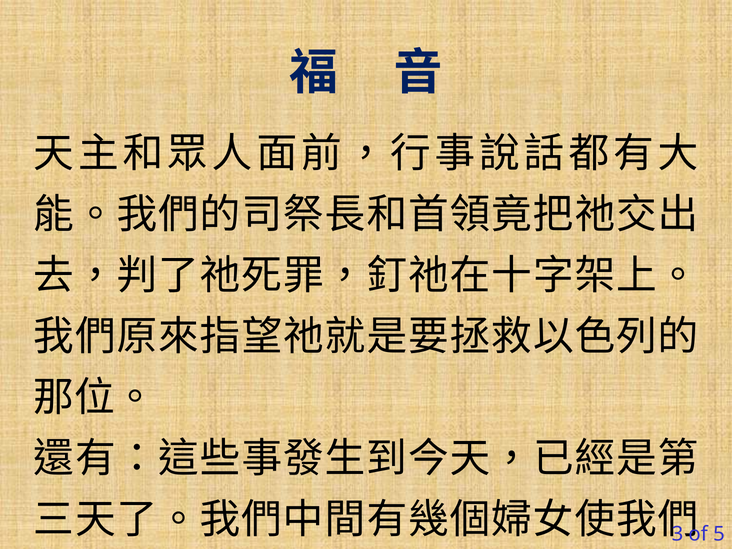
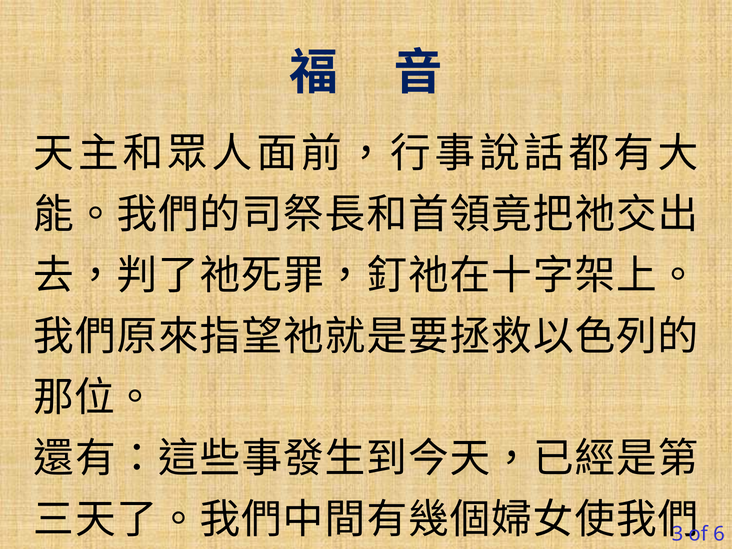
5: 5 -> 6
